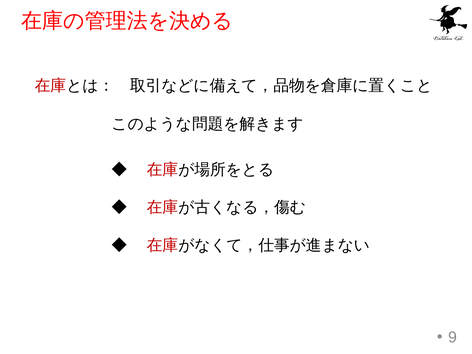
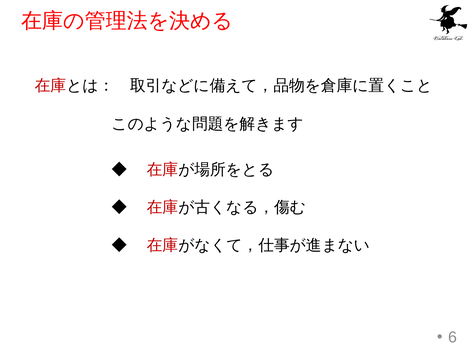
9: 9 -> 6
